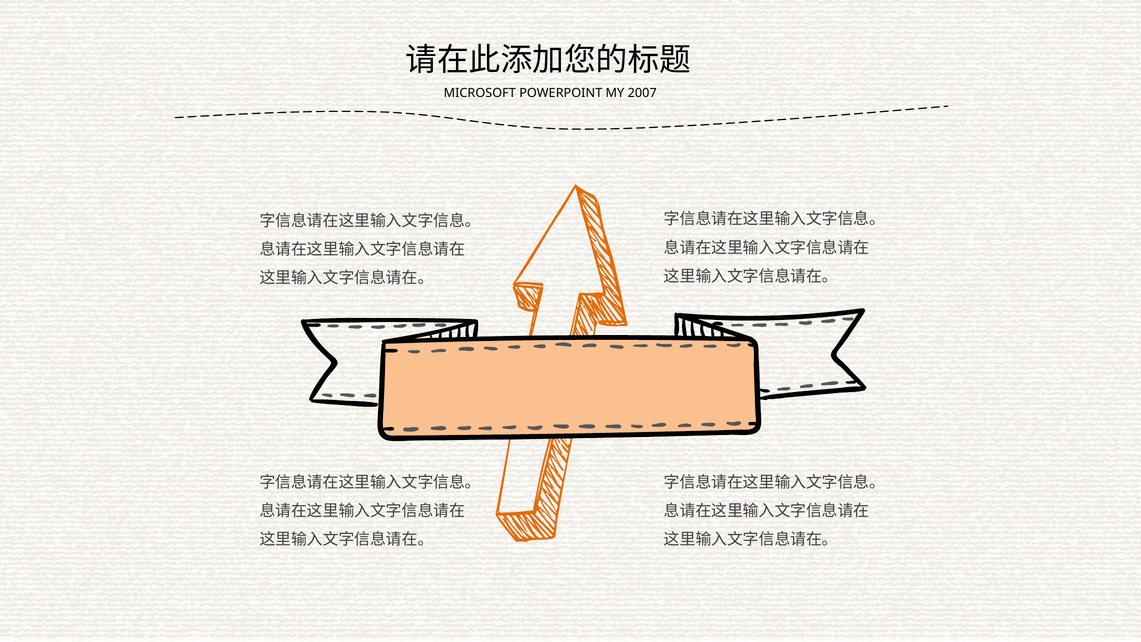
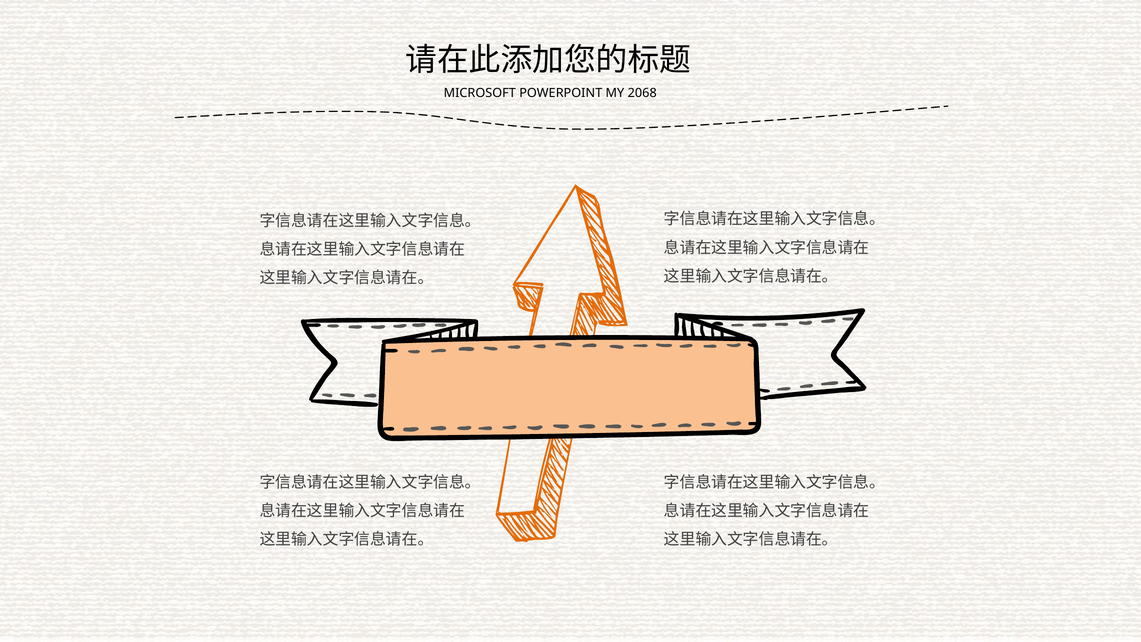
2007: 2007 -> 2068
